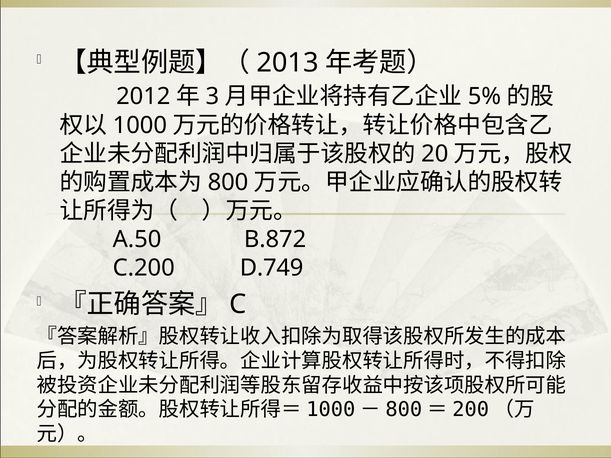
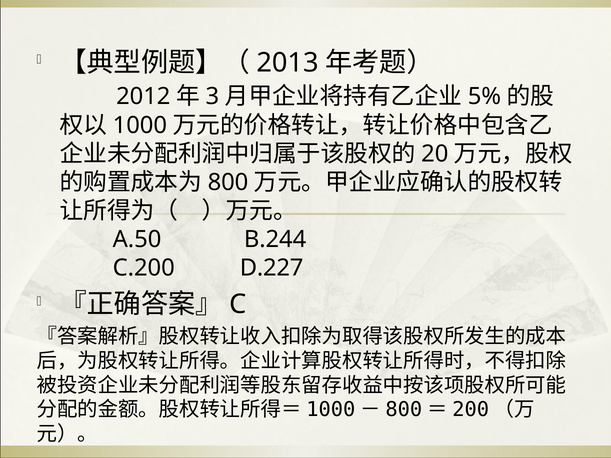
B.872: B.872 -> B.244
D.749: D.749 -> D.227
